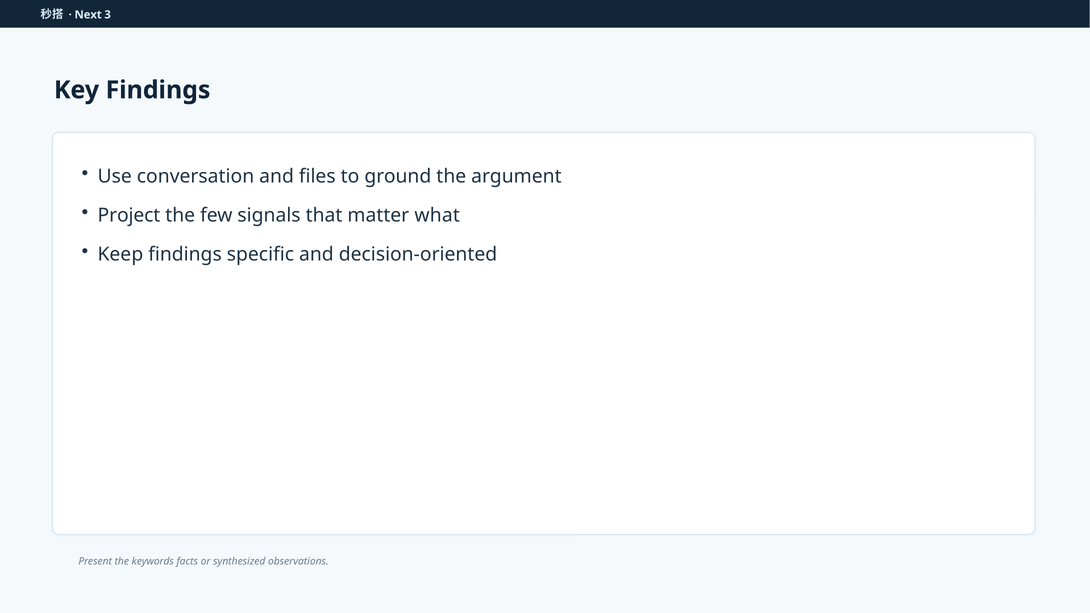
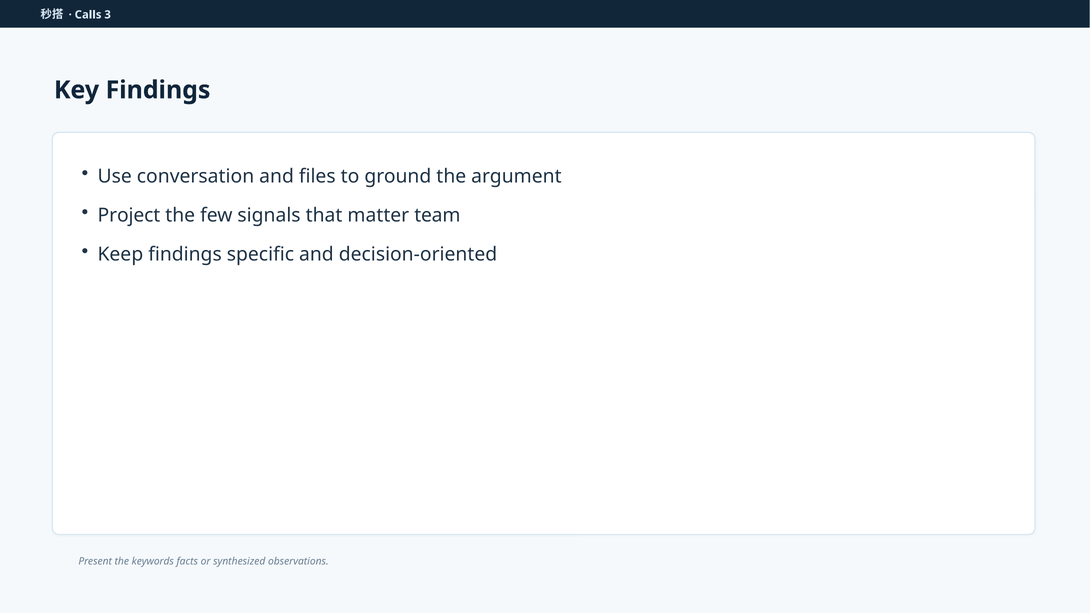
Next: Next -> Calls
what: what -> team
